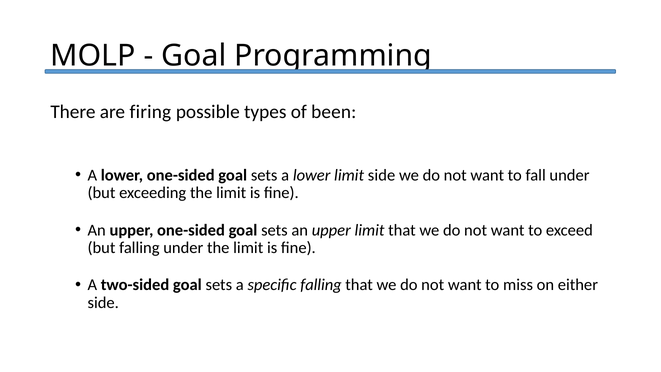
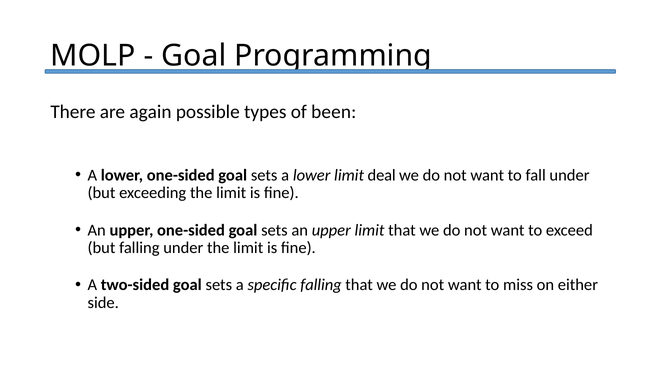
firing: firing -> again
limit side: side -> deal
